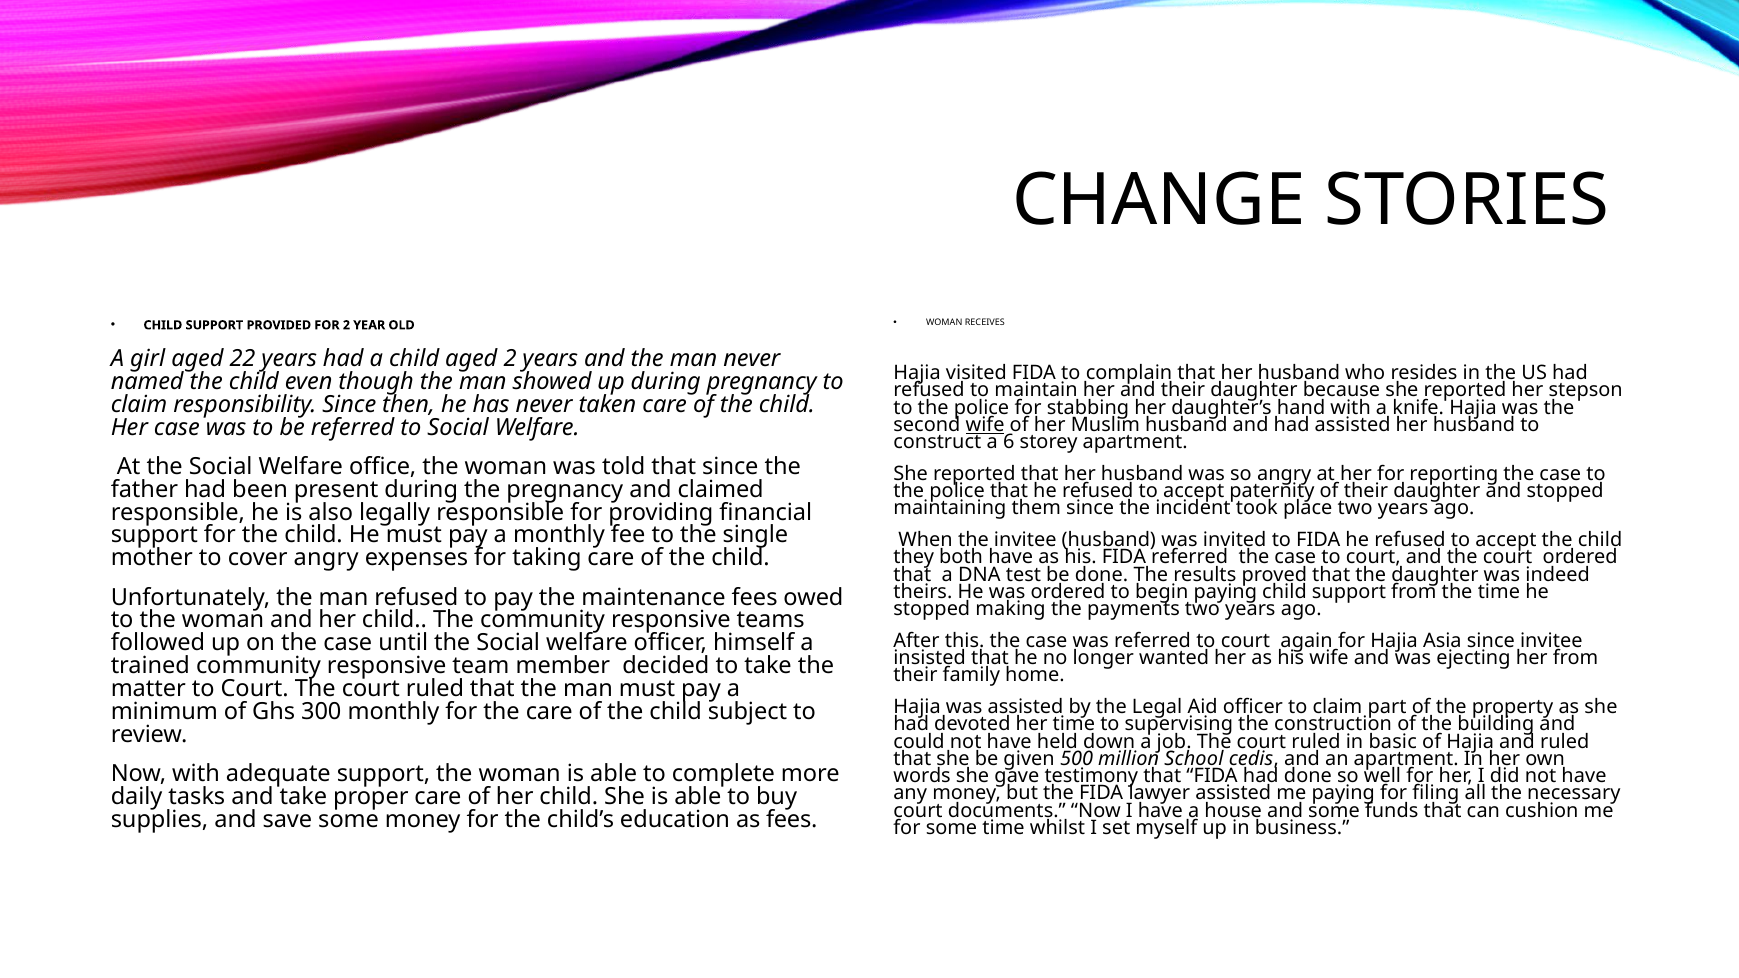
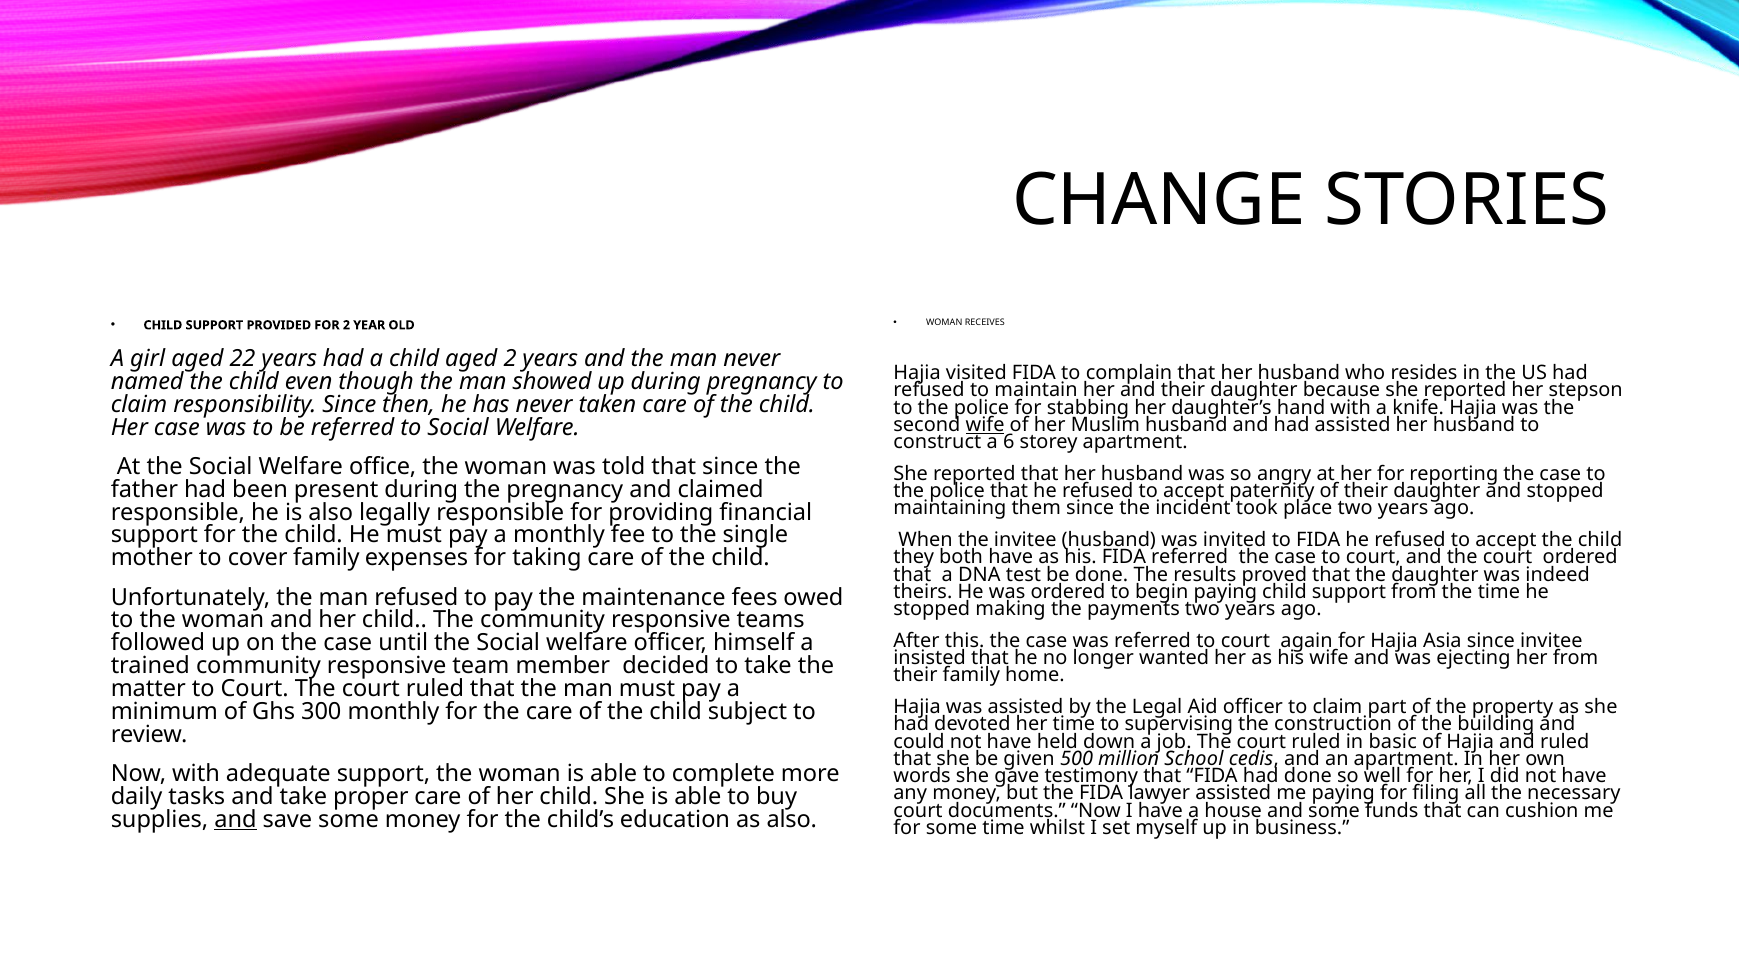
cover angry: angry -> family
and at (235, 820) underline: none -> present
as fees: fees -> also
